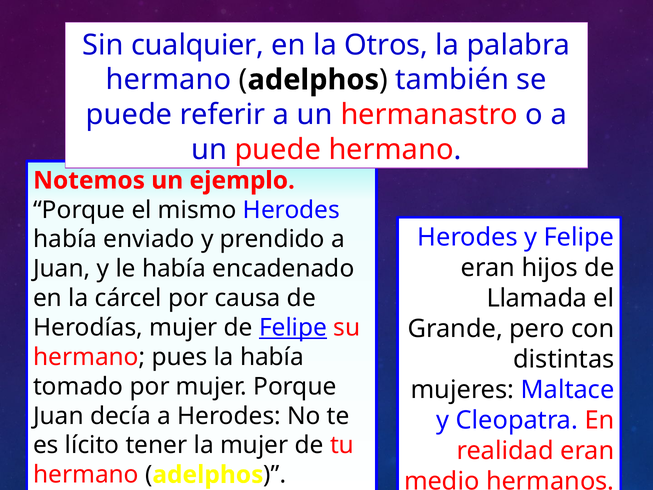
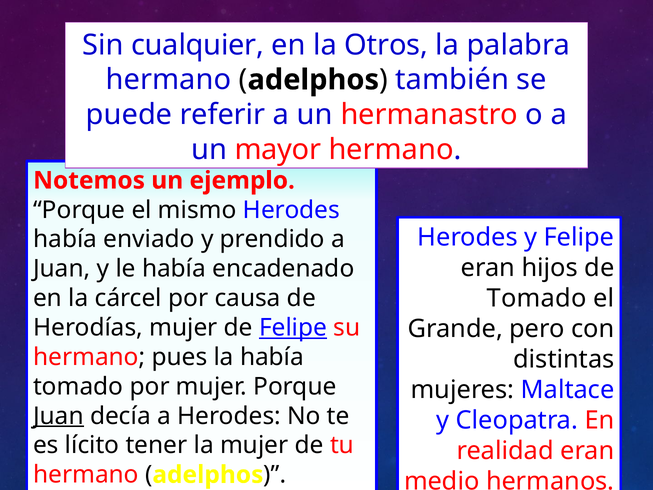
un puede: puede -> mayor
Llamada at (537, 298): Llamada -> Tomado
Juan at (58, 416) underline: none -> present
